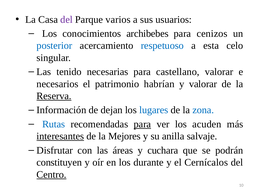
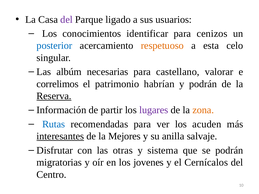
varios: varios -> ligado
archibebes: archibebes -> identificar
respetuoso colour: blue -> orange
tenido: tenido -> albúm
necesarios: necesarios -> correlimos
y valorar: valorar -> podrán
dejan: dejan -> partir
lugares colour: blue -> purple
zona colour: blue -> orange
para at (142, 124) underline: present -> none
áreas: áreas -> otras
cuchara: cuchara -> sistema
constituyen: constituyen -> migratorias
durante: durante -> jovenes
Centro underline: present -> none
